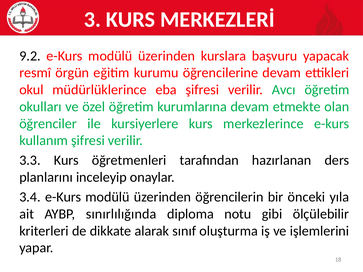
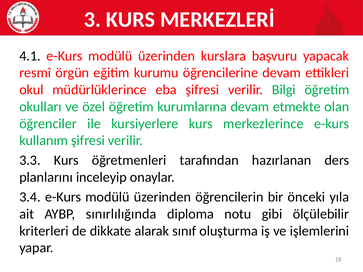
9.2: 9.2 -> 4.1
Avcı: Avcı -> Bilgi
